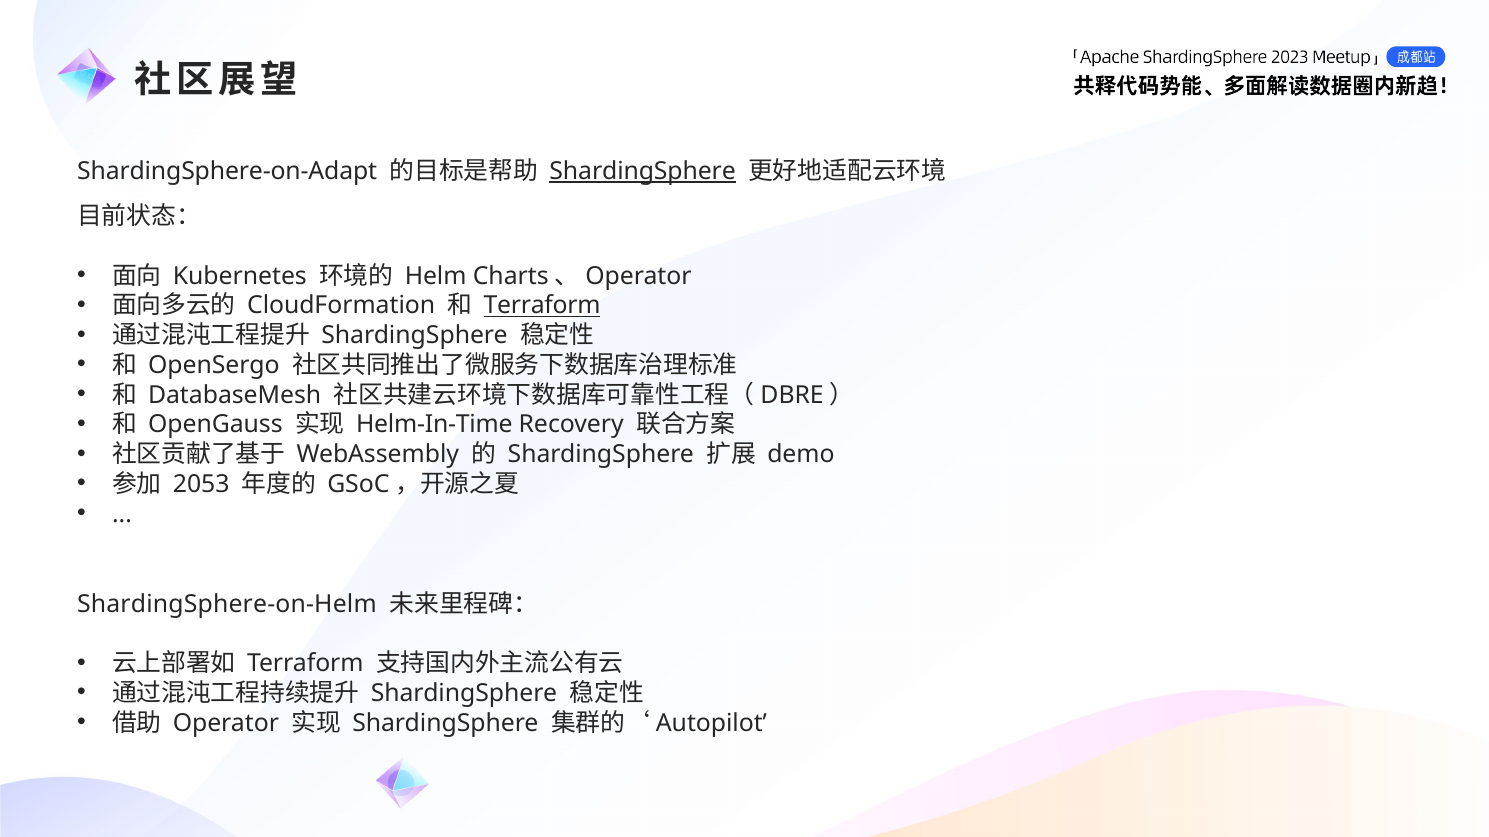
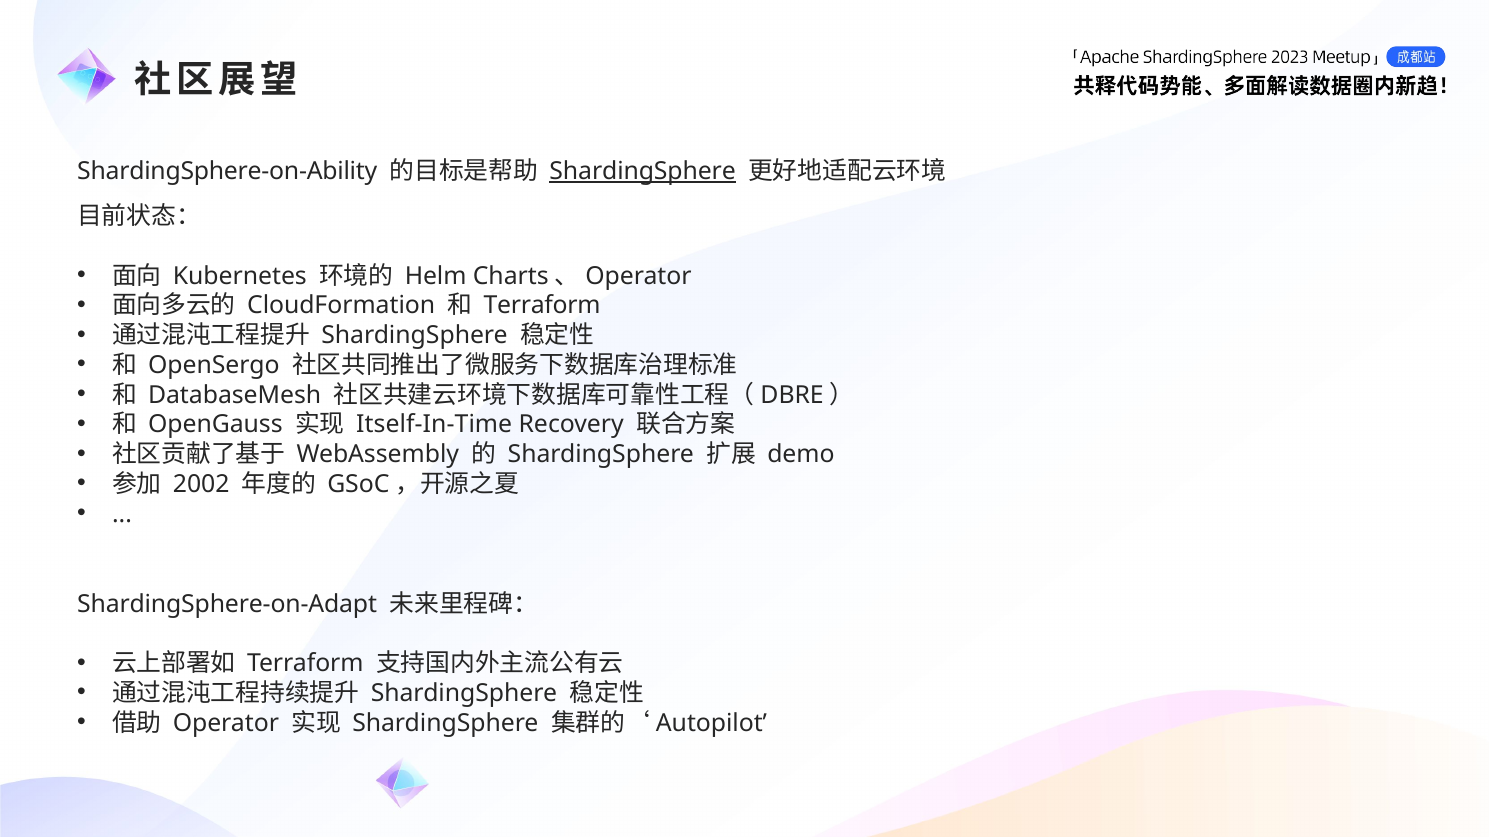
ShardingSphere-on-Adapt: ShardingSphere-on-Adapt -> ShardingSphere-on-Ability
Terraform at (542, 306) underline: present -> none
Helm-In-Time: Helm-In-Time -> Itself-In-Time
2053: 2053 -> 2002
ShardingSphere-on-Helm: ShardingSphere-on-Helm -> ShardingSphere-on-Adapt
